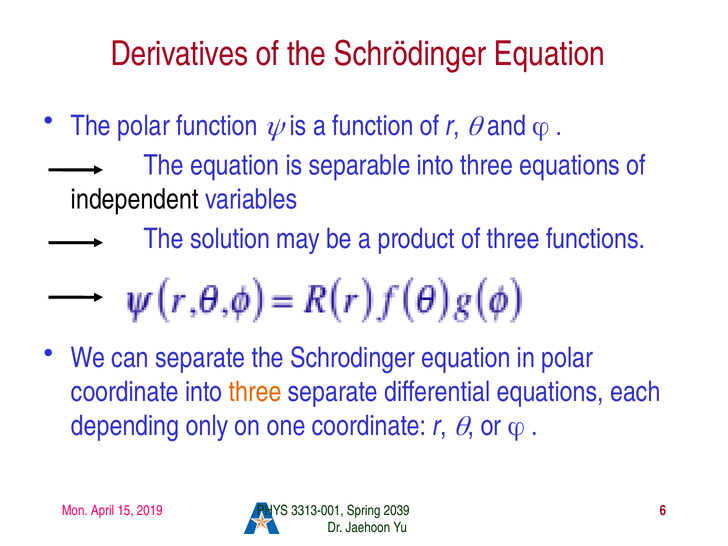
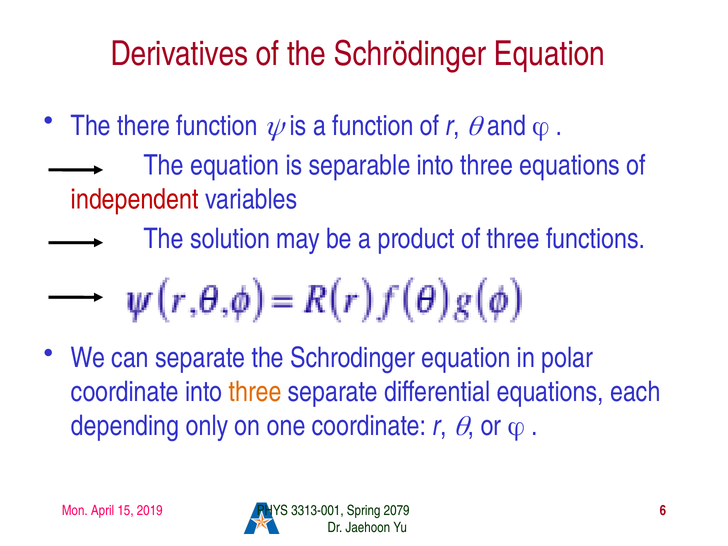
The polar: polar -> there
independent colour: black -> red
2039: 2039 -> 2079
